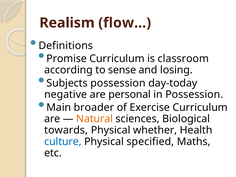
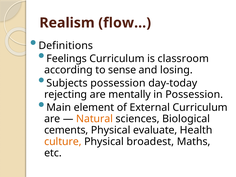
Promise: Promise -> Feelings
negative: negative -> rejecting
personal: personal -> mentally
broader: broader -> element
Exercise: Exercise -> External
towards: towards -> cements
whether: whether -> evaluate
culture colour: blue -> orange
specified: specified -> broadest
